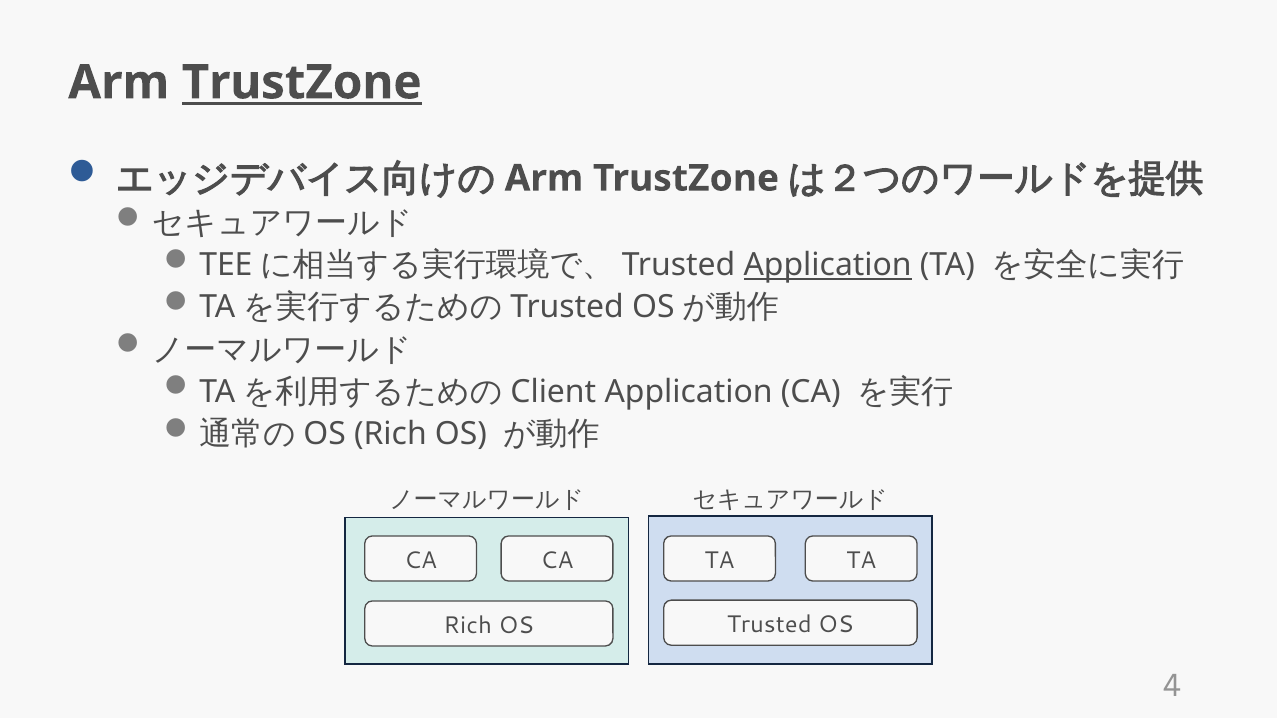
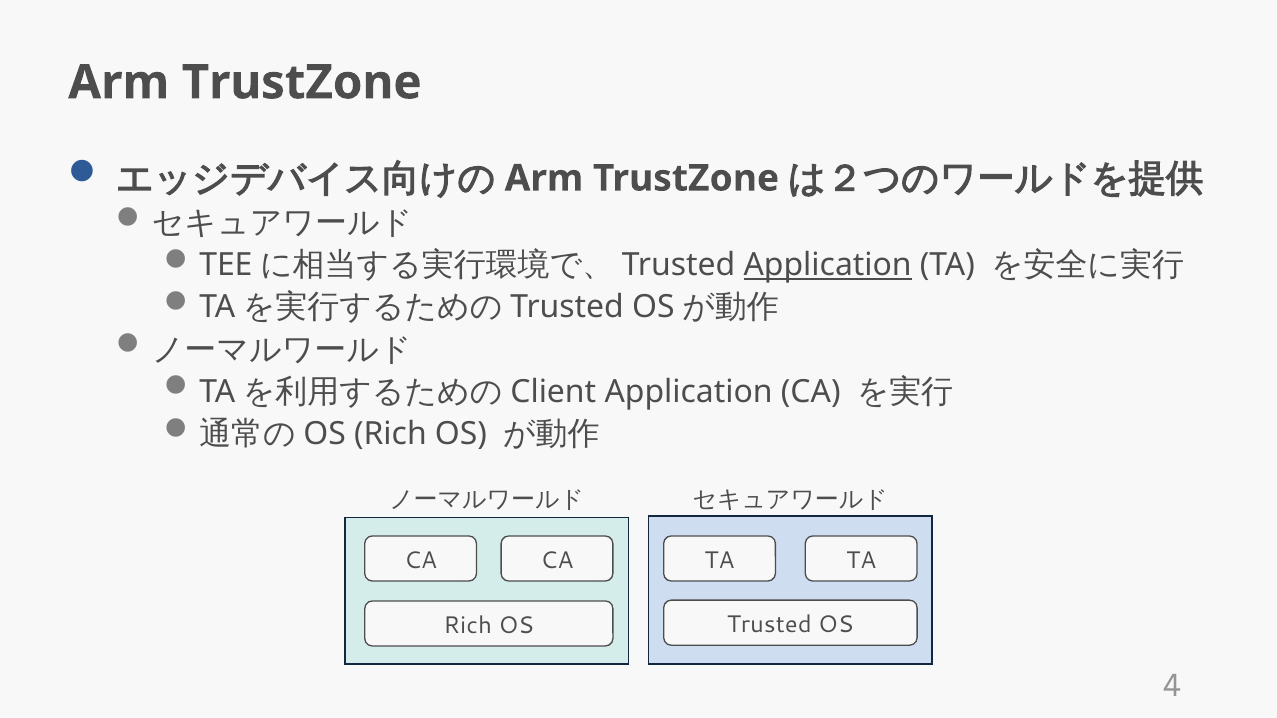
TrustZone at (302, 83) underline: present -> none
